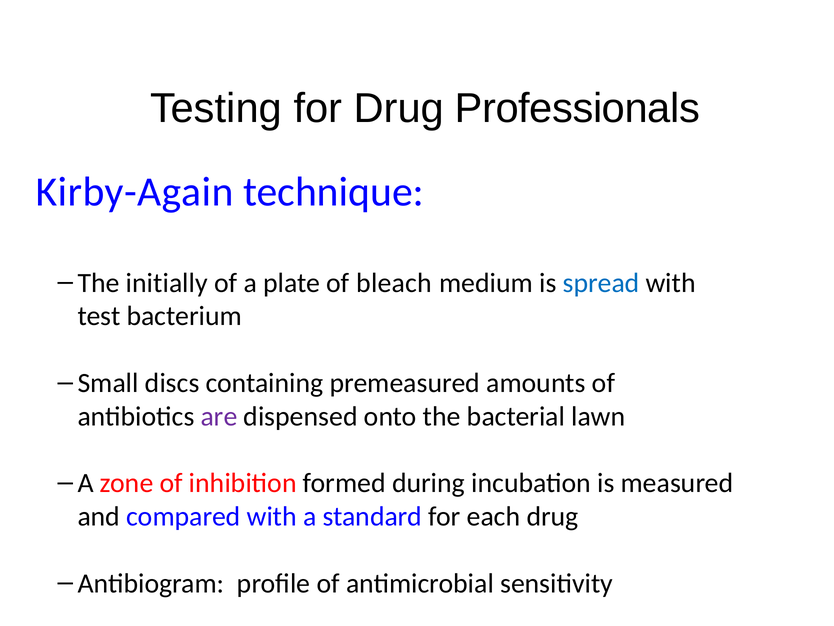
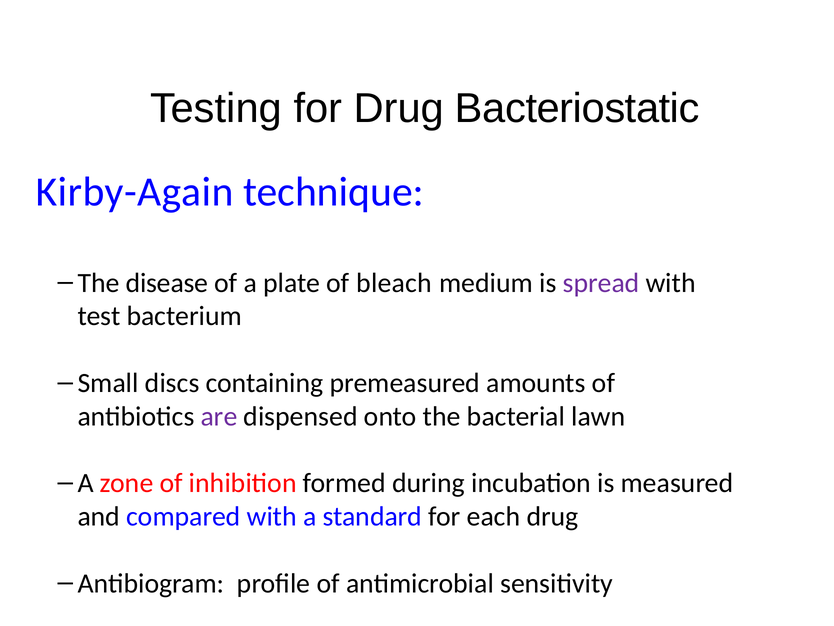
Professionals: Professionals -> Bacteriostatic
initially: initially -> disease
spread colour: blue -> purple
